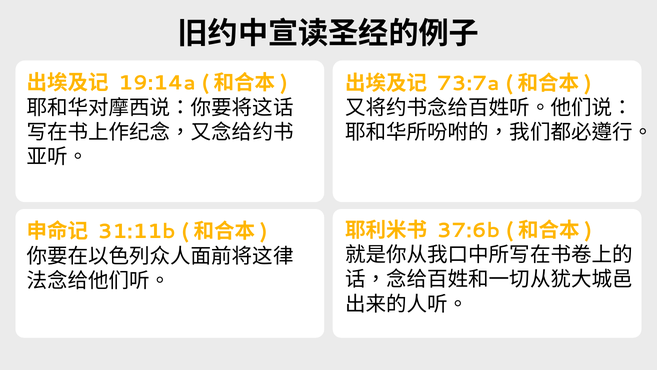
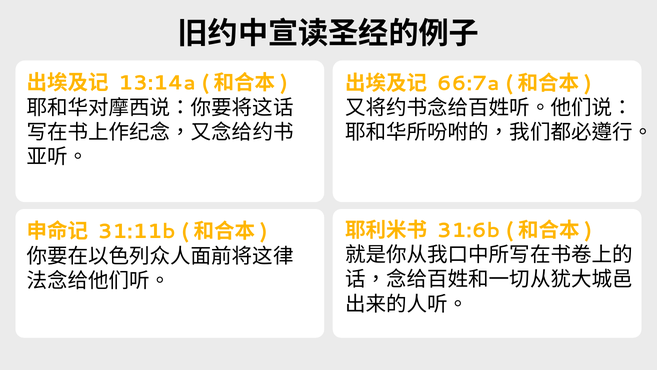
19:14a: 19:14a -> 13:14a
73:7a: 73:7a -> 66:7a
37:6b: 37:6b -> 31:6b
